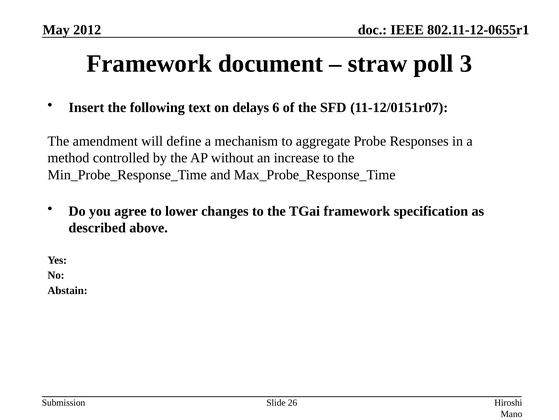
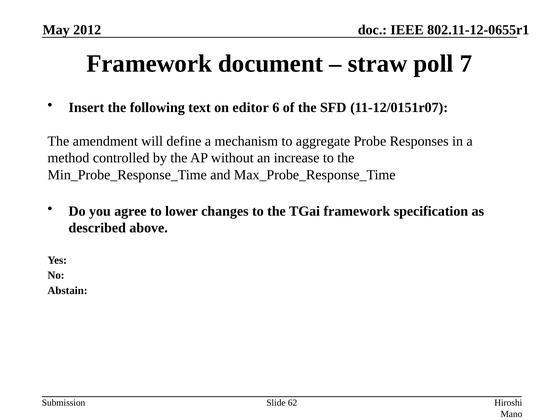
3: 3 -> 7
delays: delays -> editor
26: 26 -> 62
